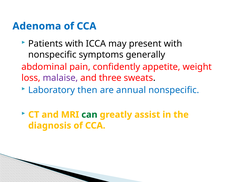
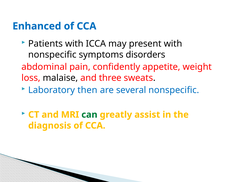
Adenoma: Adenoma -> Enhanced
generally: generally -> disorders
malaise colour: purple -> black
annual: annual -> several
